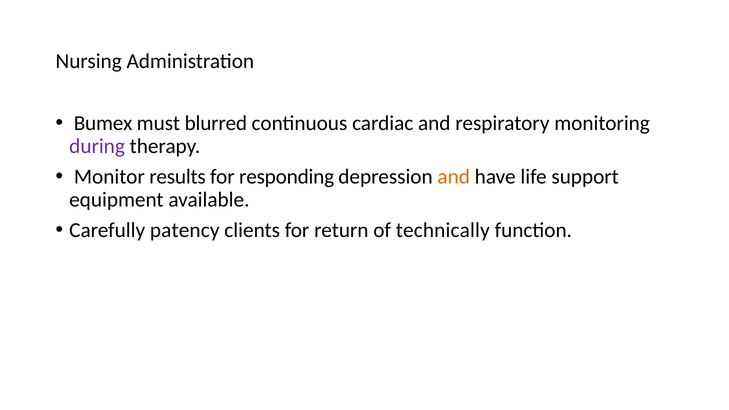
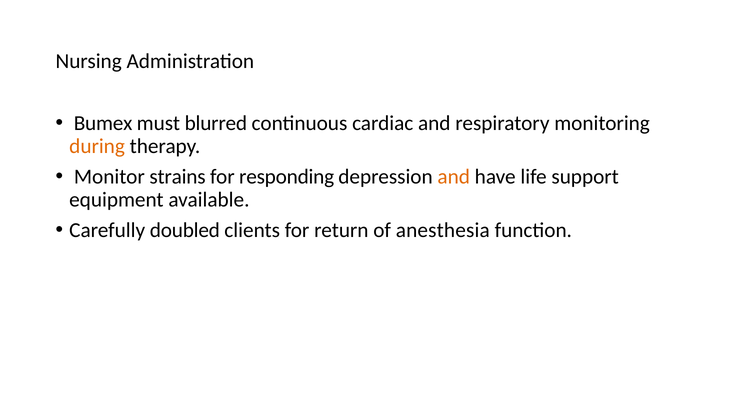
during colour: purple -> orange
results: results -> strains
patency: patency -> doubled
technically: technically -> anesthesia
